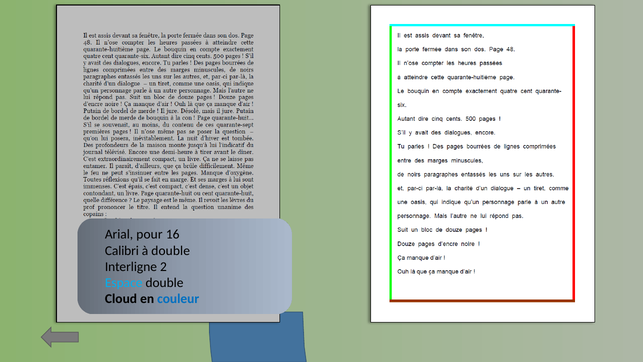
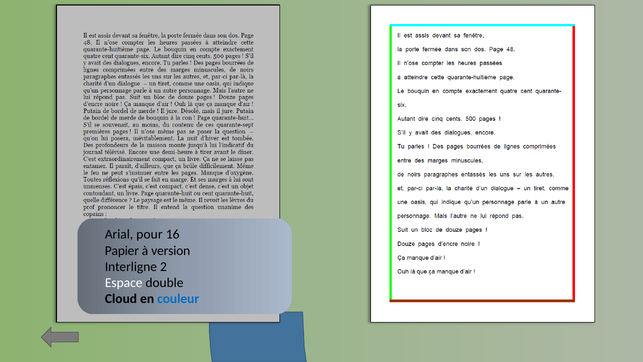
Calibri: Calibri -> Papier
à double: double -> version
Espace colour: light blue -> white
